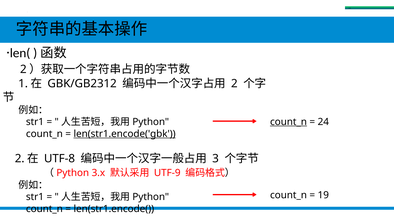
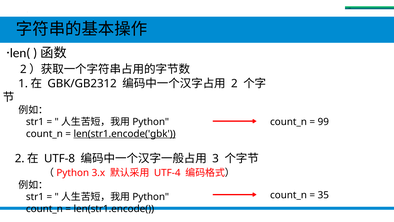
count_n at (289, 122) underline: present -> none
24: 24 -> 99
UTF-9: UTF-9 -> UTF-4
19: 19 -> 35
